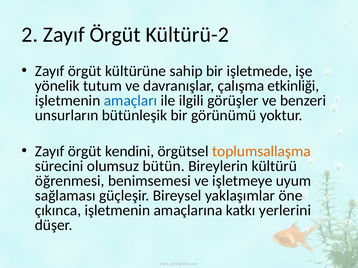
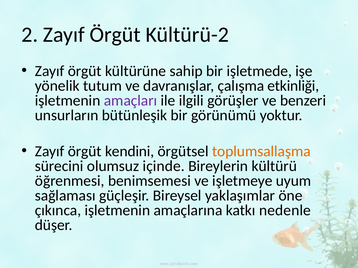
amaçları colour: blue -> purple
bütün: bütün -> içinde
yerlerini: yerlerini -> nedenle
